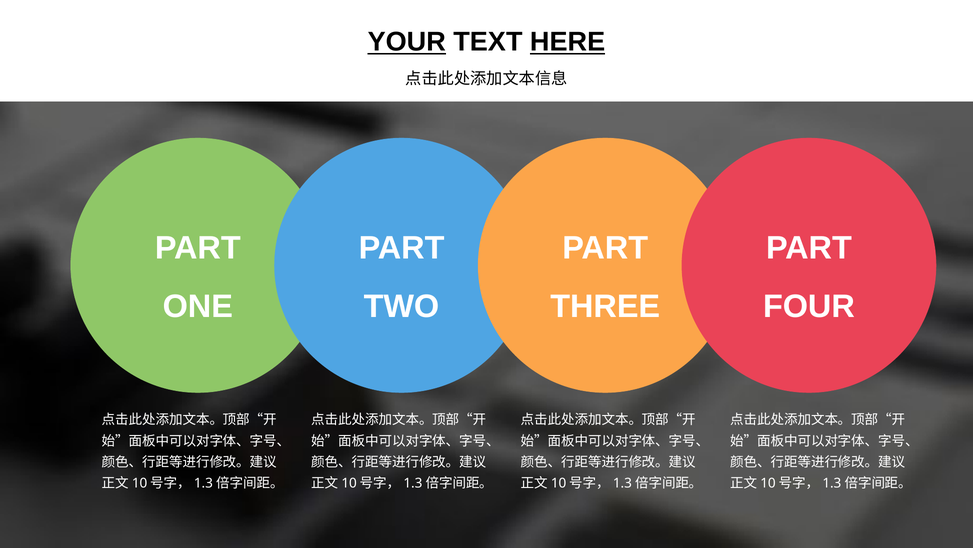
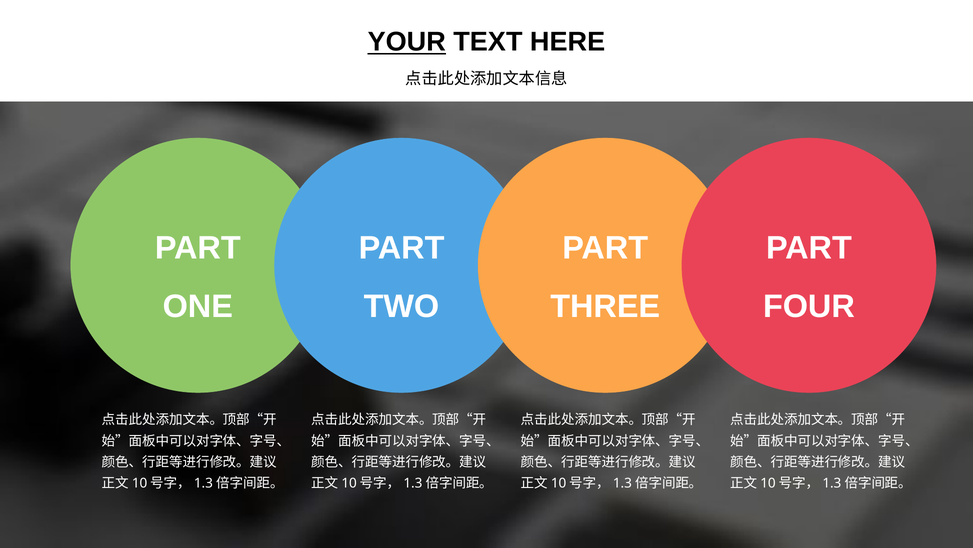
HERE underline: present -> none
